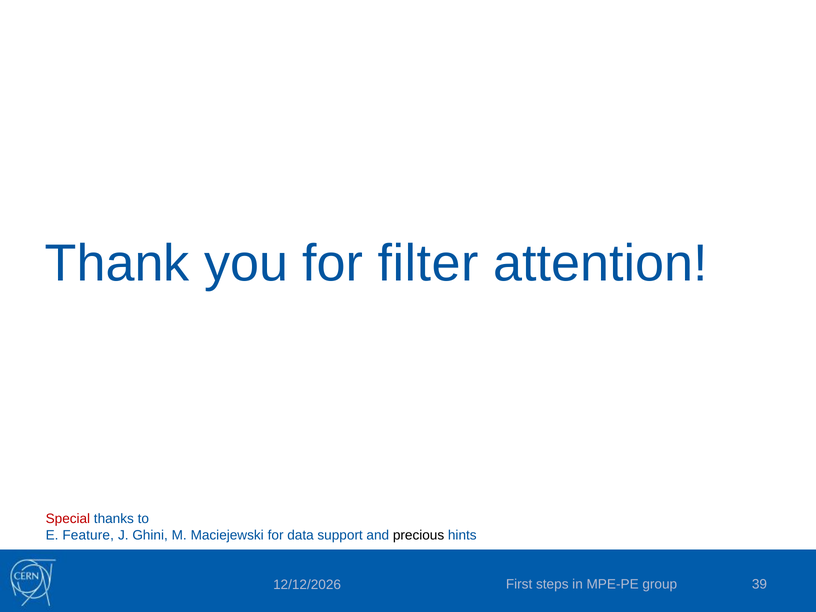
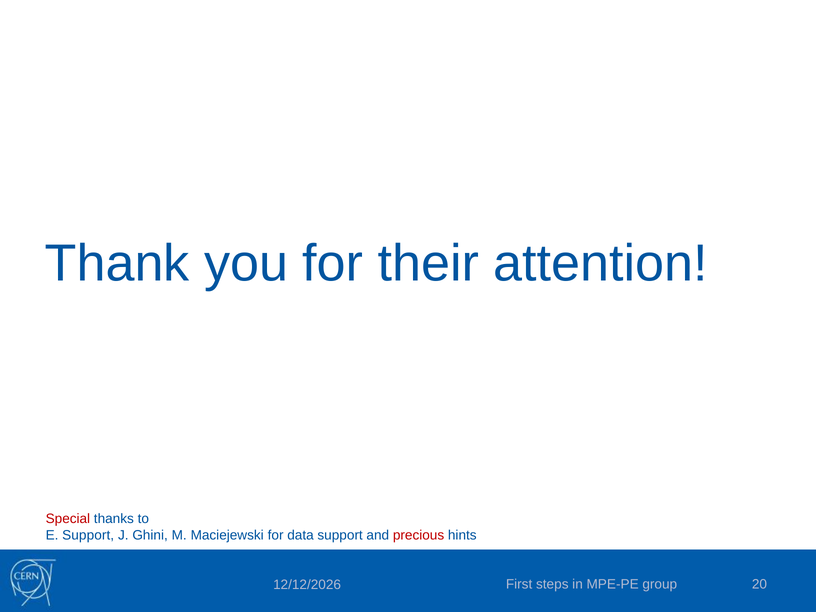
filter: filter -> their
E Feature: Feature -> Support
precious colour: black -> red
39: 39 -> 20
